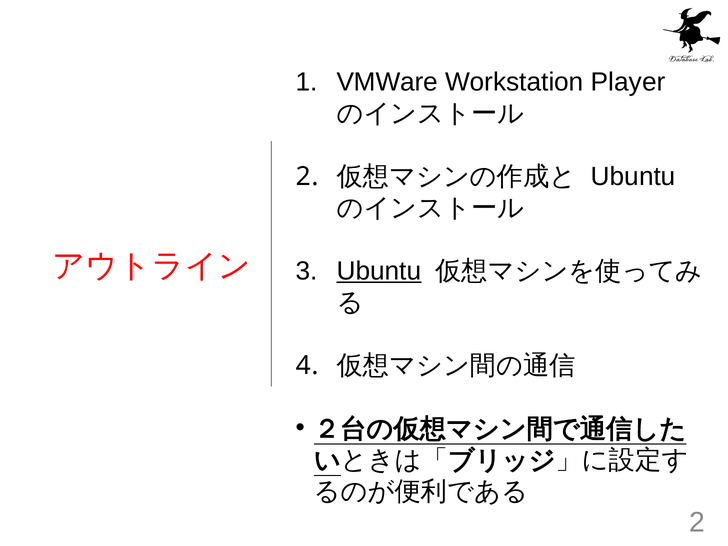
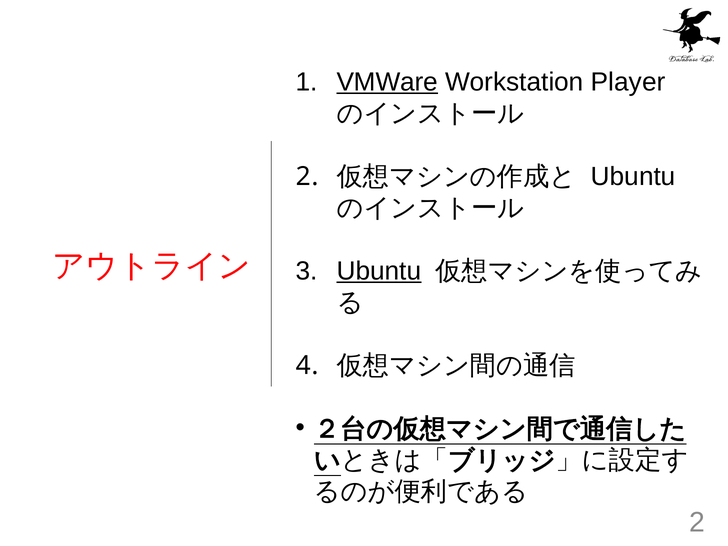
VMWare underline: none -> present
